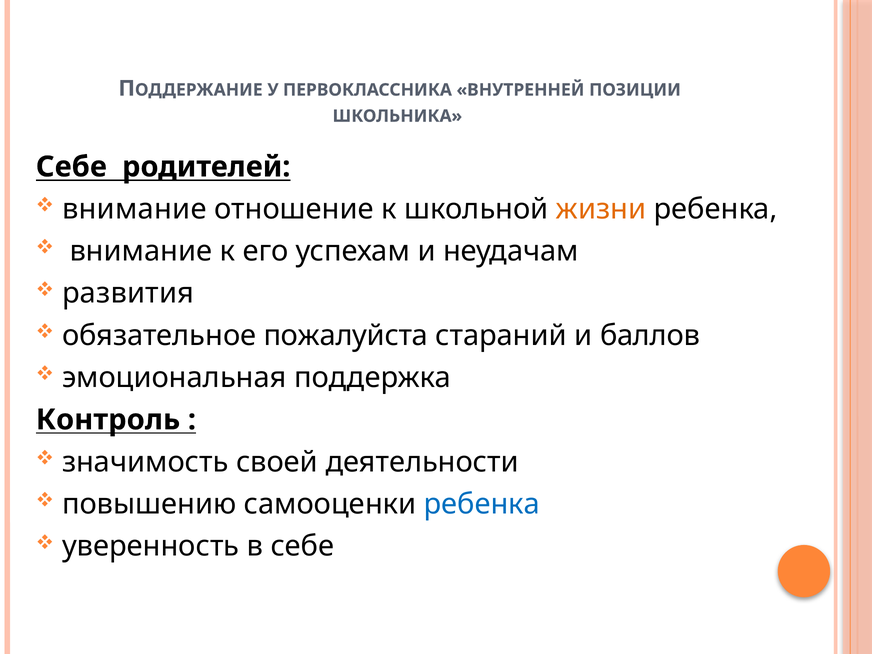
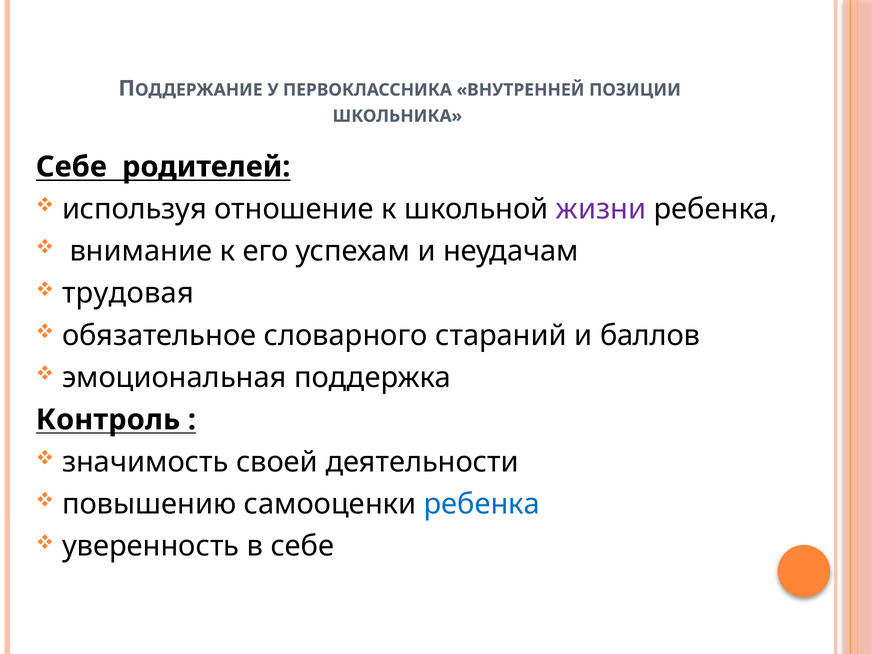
внимание at (134, 209): внимание -> используя
жизни colour: orange -> purple
развития: развития -> трудовая
пожалуйста: пожалуйста -> словарного
